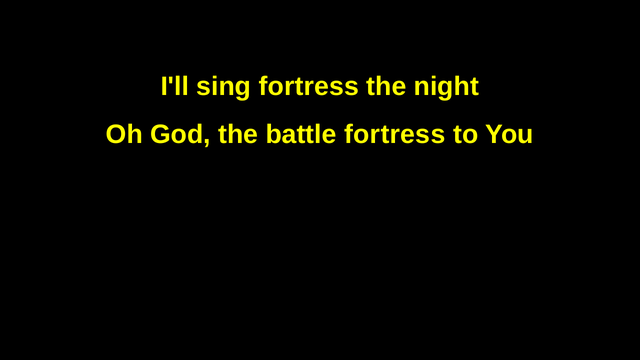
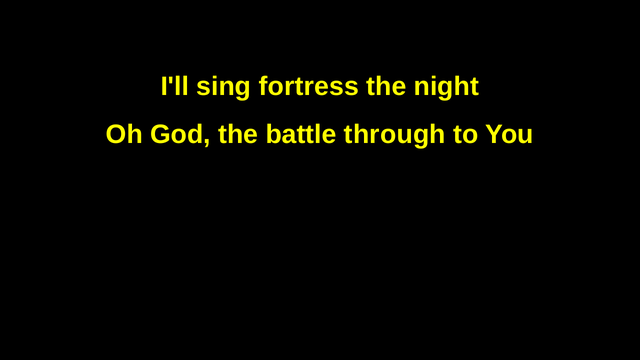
battle fortress: fortress -> through
